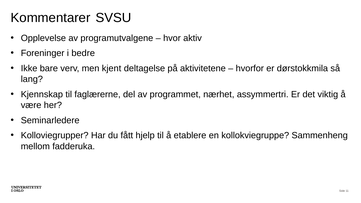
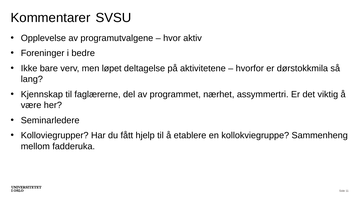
kjent: kjent -> løpet
